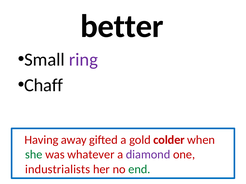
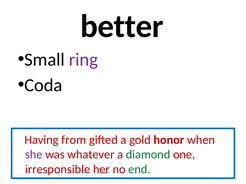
Chaff: Chaff -> Coda
away: away -> from
colder: colder -> honor
she colour: green -> purple
diamond colour: purple -> green
industrialists: industrialists -> irresponsible
